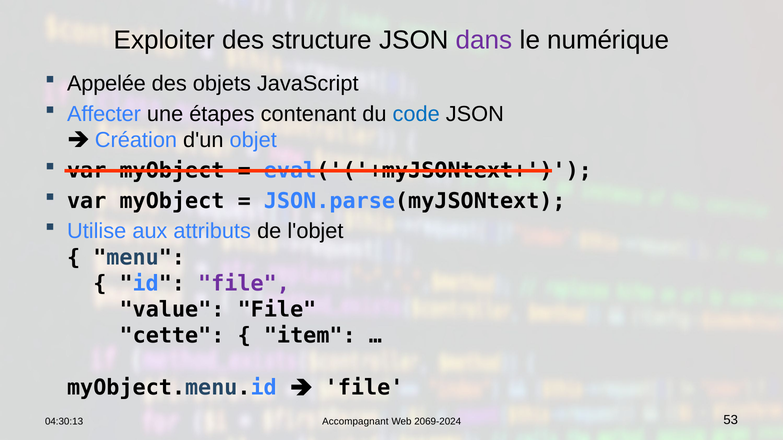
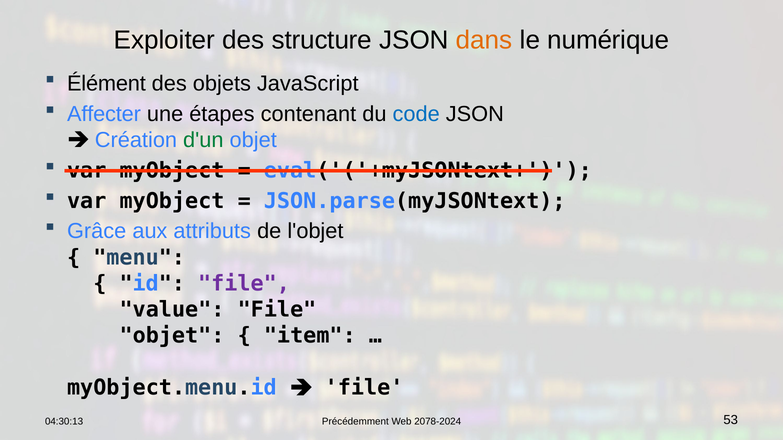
dans colour: purple -> orange
Appelée: Appelée -> Élément
d'un colour: black -> green
Utilise: Utilise -> Grâce
cette at (172, 336): cette -> objet
Accompagnant: Accompagnant -> Précédemment
2069-2024: 2069-2024 -> 2078-2024
